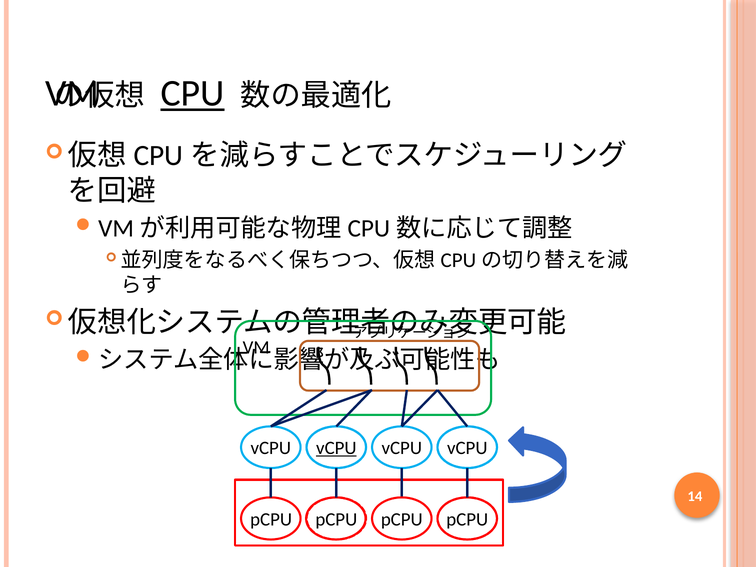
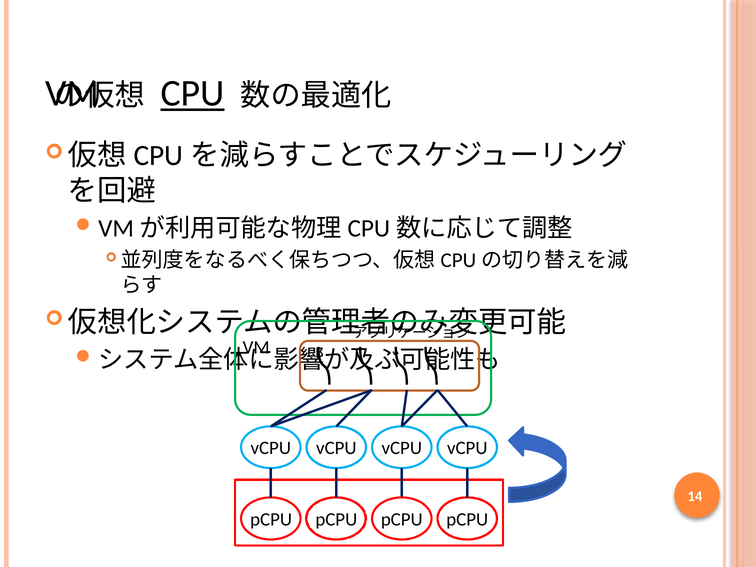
vCPU at (336, 448) underline: present -> none
